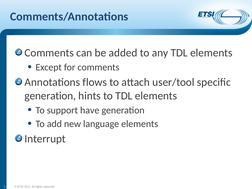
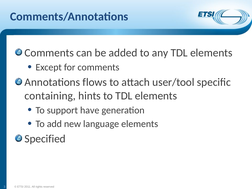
generation at (50, 96): generation -> containing
Interrupt: Interrupt -> Specified
